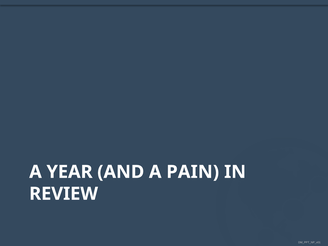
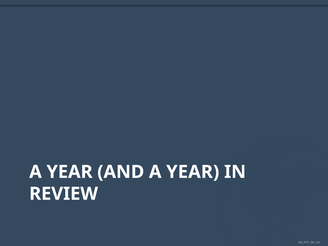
AND A PAIN: PAIN -> YEAR
